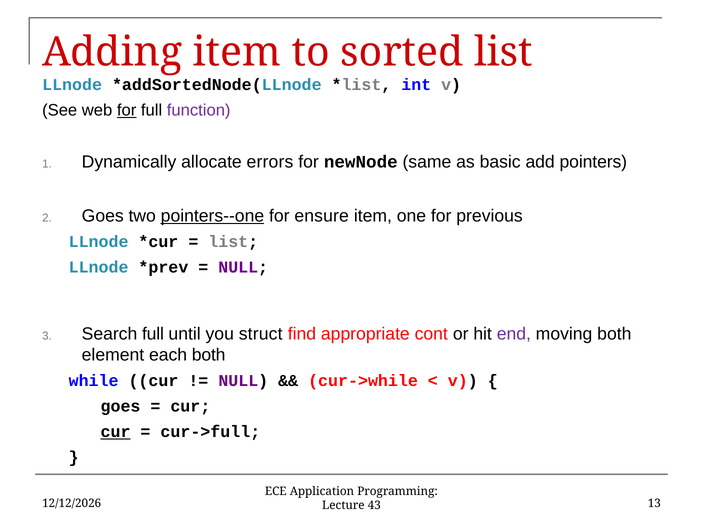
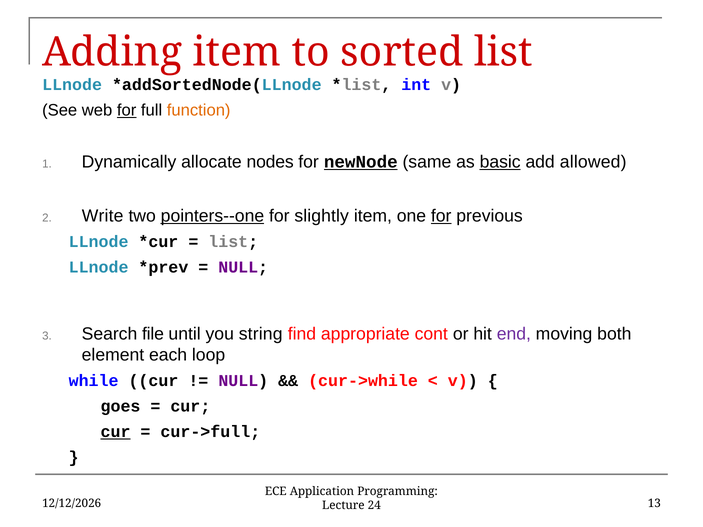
function colour: purple -> orange
errors: errors -> nodes
newNode underline: none -> present
basic underline: none -> present
pointers: pointers -> allowed
Goes at (103, 216): Goes -> Write
ensure: ensure -> slightly
for at (441, 216) underline: none -> present
Search full: full -> file
struct: struct -> string
each both: both -> loop
43: 43 -> 24
